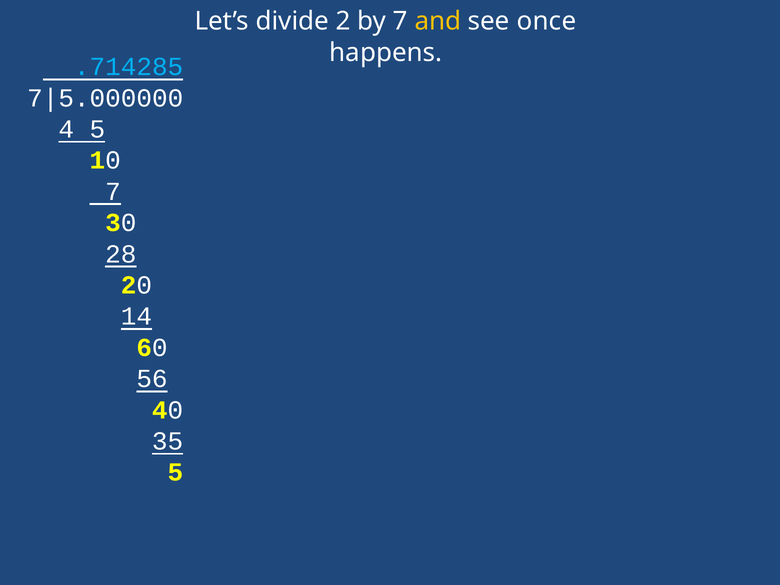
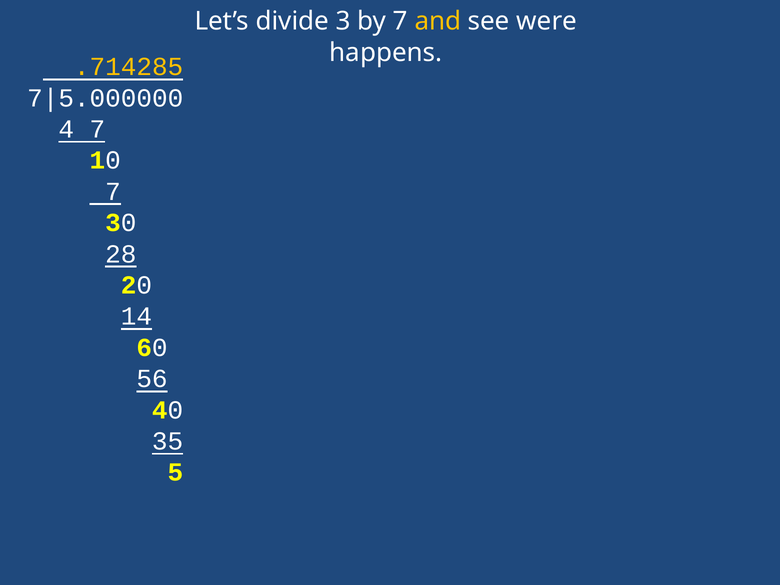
2: 2 -> 3
once: once -> were
.714285 colour: light blue -> yellow
4 5: 5 -> 7
